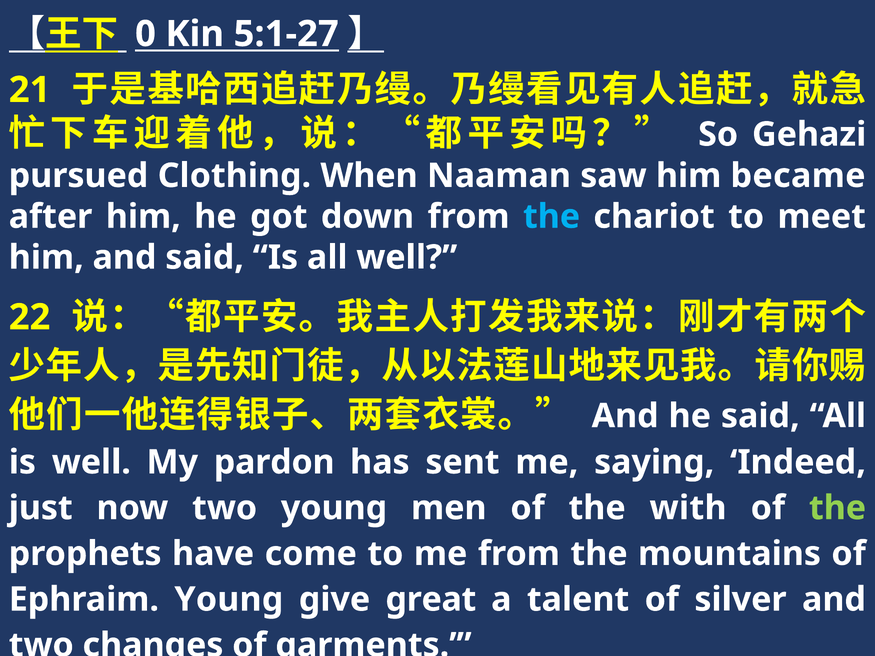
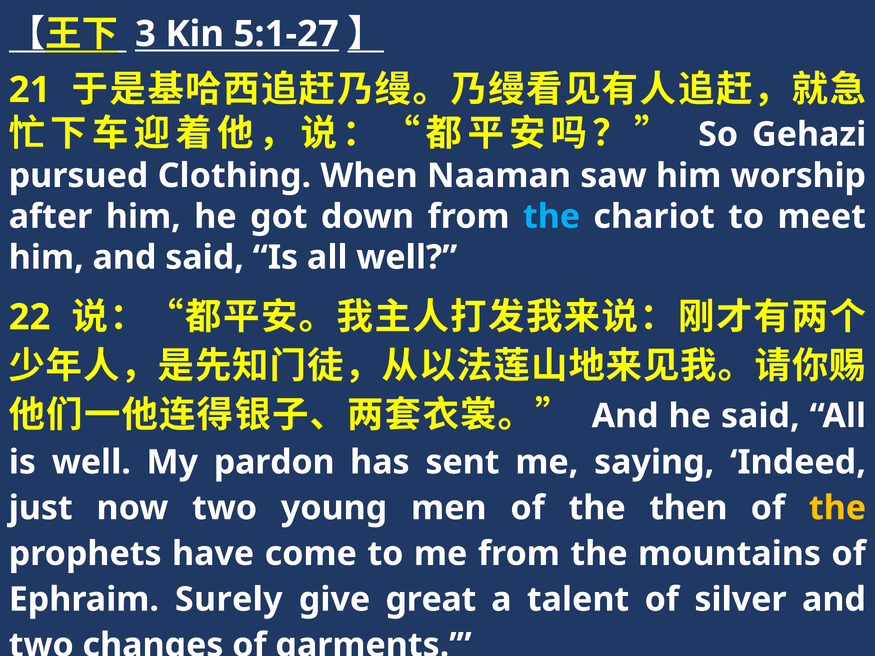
0: 0 -> 3
became: became -> worship
with: with -> then
the at (838, 508) colour: light green -> yellow
Ephraim Young: Young -> Surely
